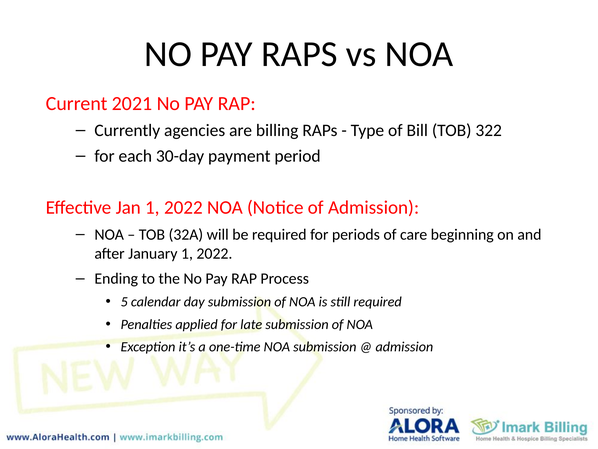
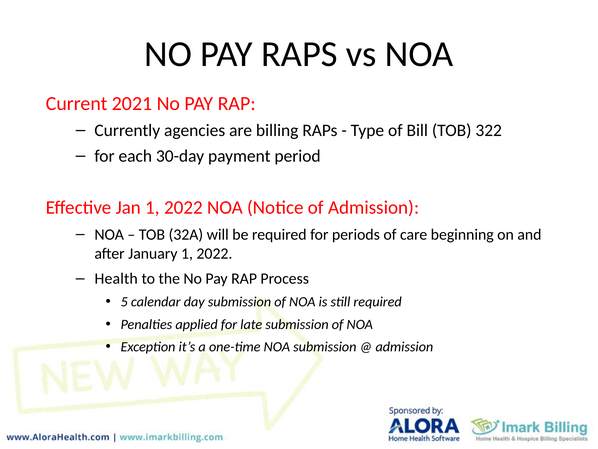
Ending: Ending -> Health
